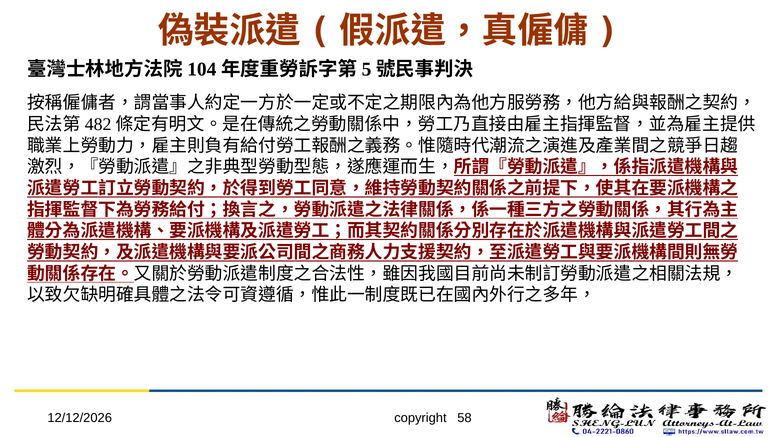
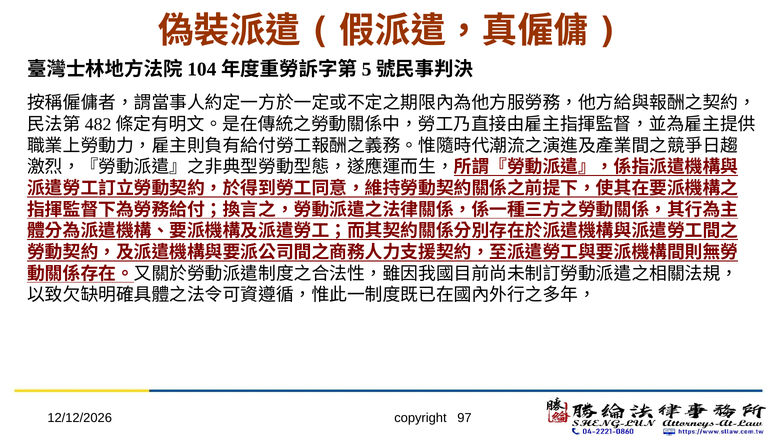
58: 58 -> 97
